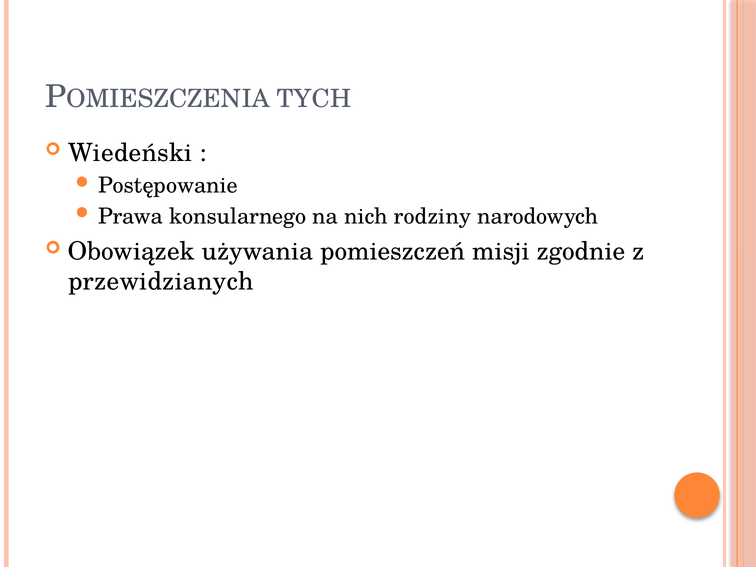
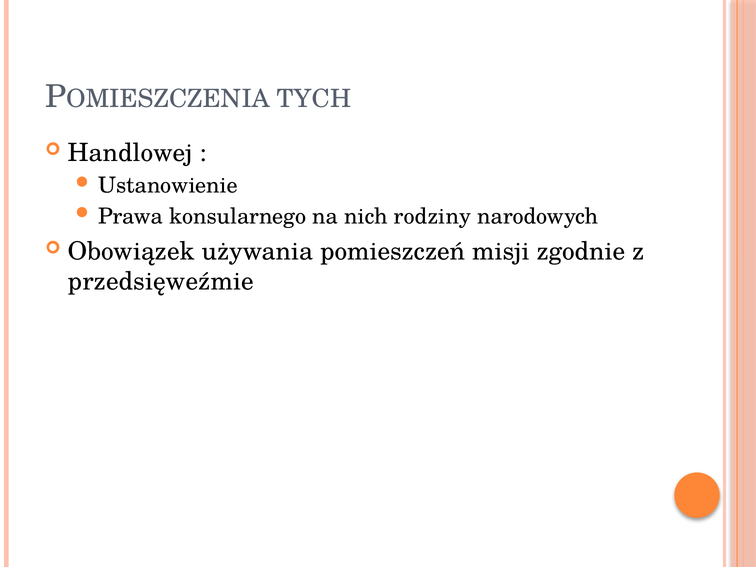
Wiedeński: Wiedeński -> Handlowej
Postępowanie: Postępowanie -> Ustanowienie
przewidzianych: przewidzianych -> przedsięweźmie
